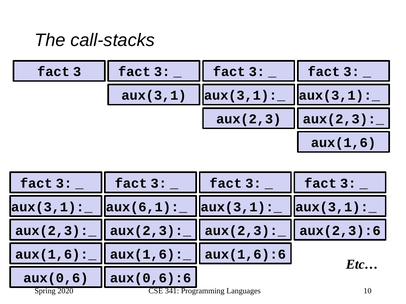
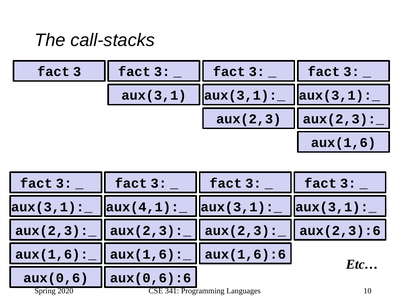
aux(6,1):_: aux(6,1):_ -> aux(4,1):_
